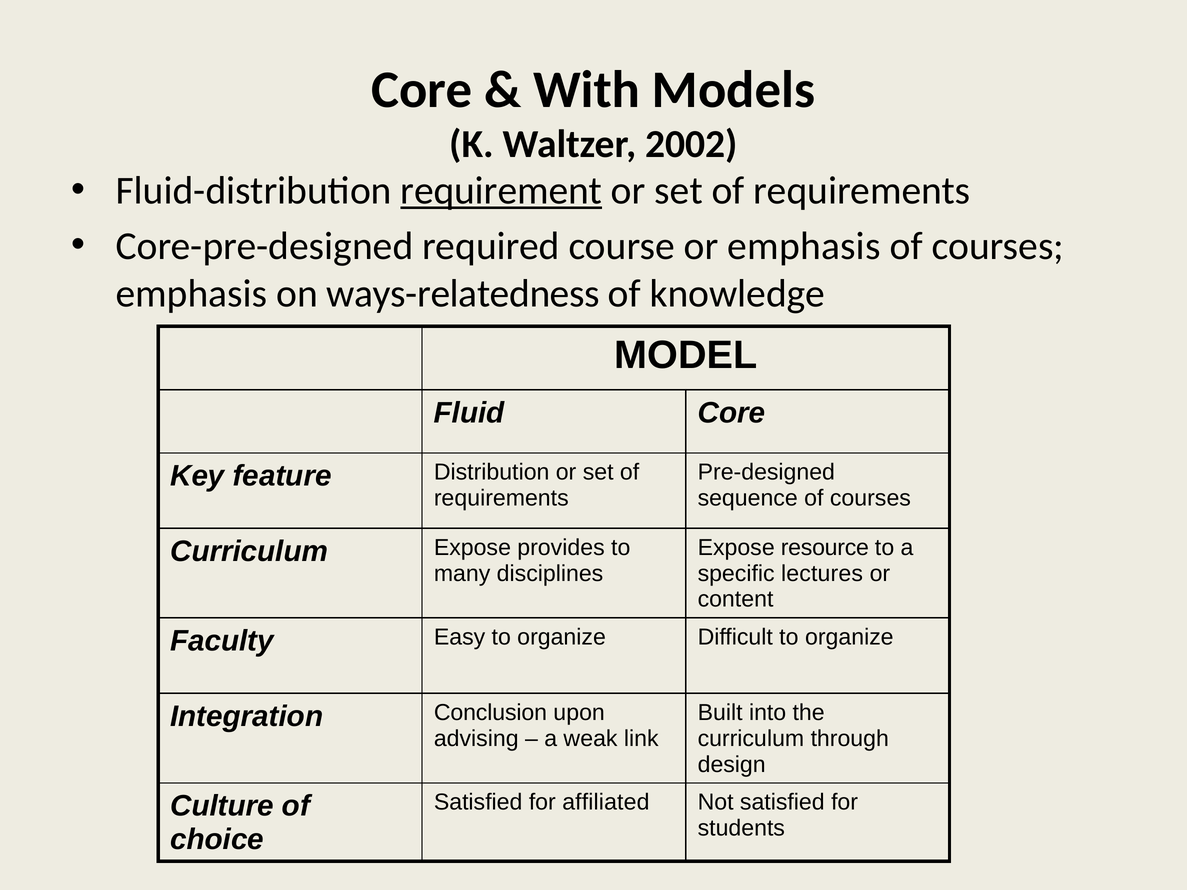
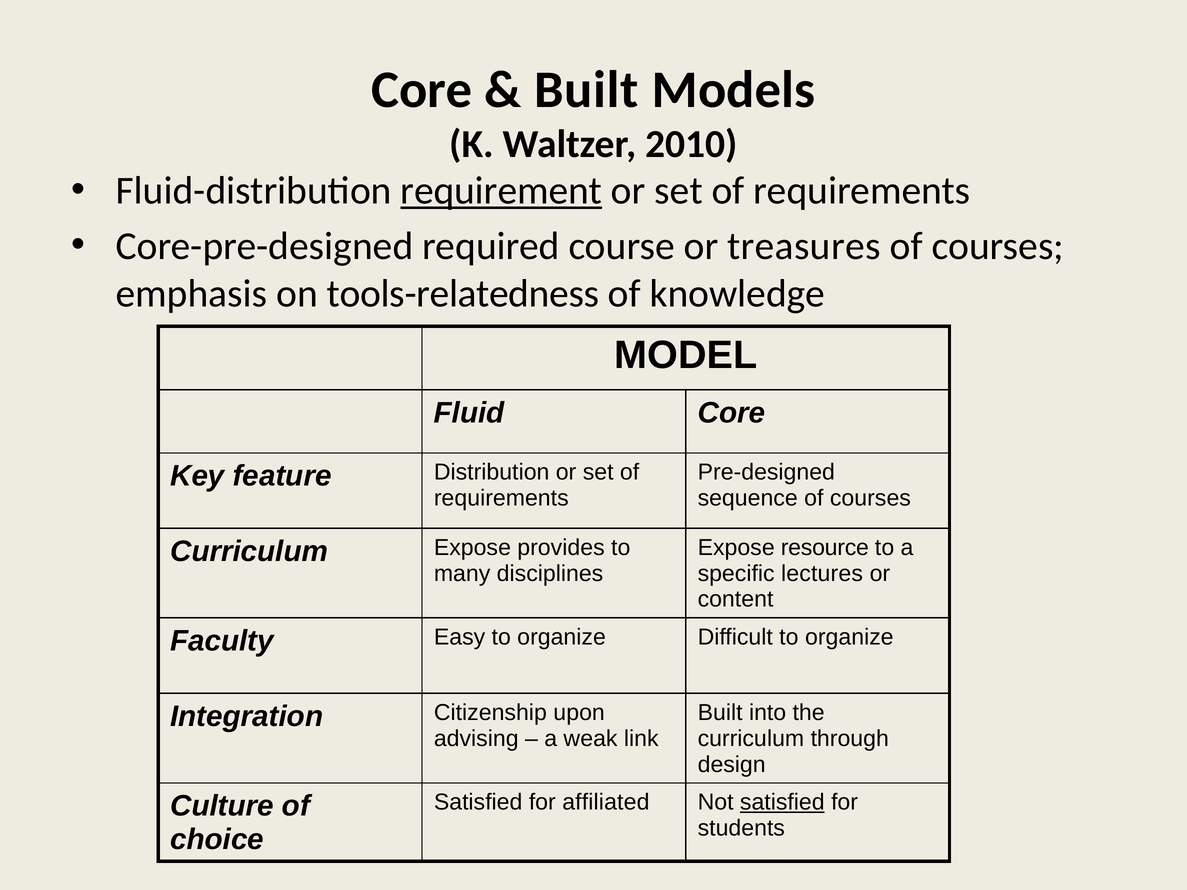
With at (587, 90): With -> Built
2002: 2002 -> 2010
or emphasis: emphasis -> treasures
ways-relatedness: ways-relatedness -> tools-relatedness
Conclusion: Conclusion -> Citizenship
satisfied at (782, 802) underline: none -> present
